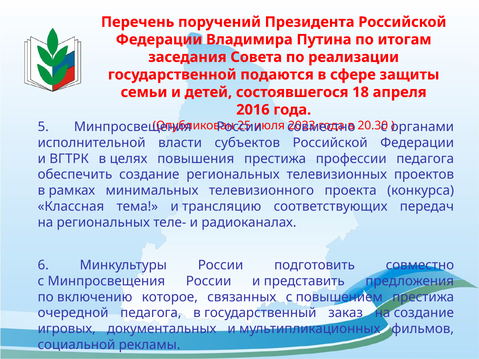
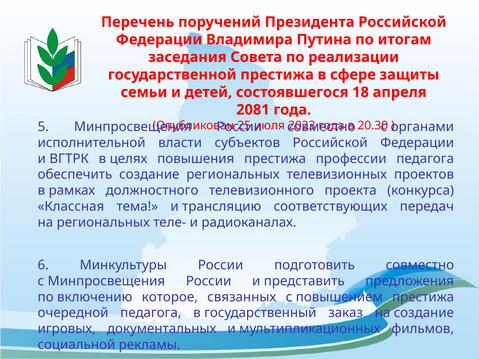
государственной подаются: подаются -> престижа
2016: 2016 -> 2081
минимальных: минимальных -> должностного
